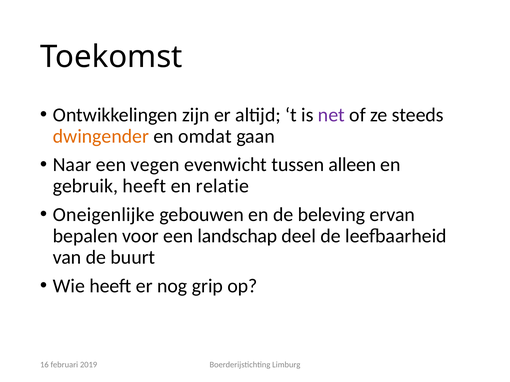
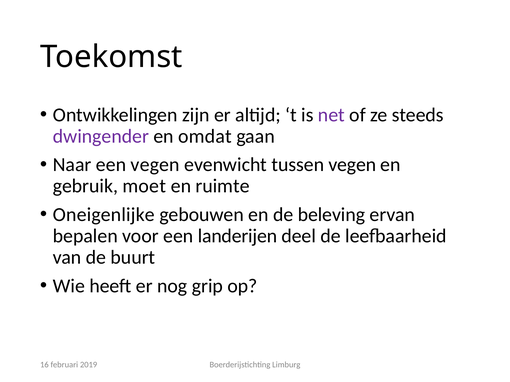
dwingender colour: orange -> purple
tussen alleen: alleen -> vegen
gebruik heeft: heeft -> moet
relatie: relatie -> ruimte
landschap: landschap -> landerijen
